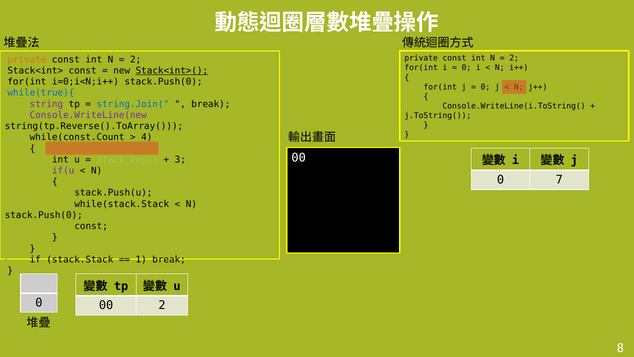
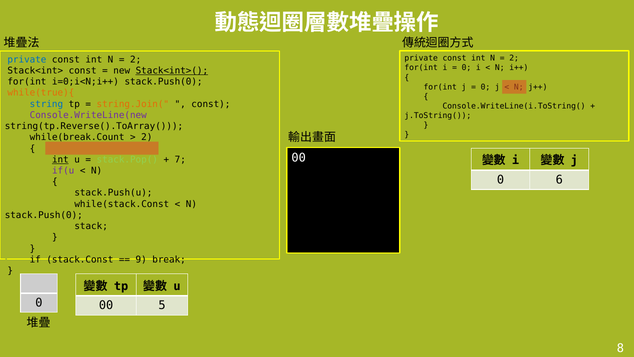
private at (27, 60) colour: orange -> blue
while(true){ colour: blue -> orange
string colour: purple -> blue
string.Join( colour: blue -> orange
break at (211, 104): break -> const
while(const.Count: while(const.Count -> while(break.Count
4 at (147, 137): 4 -> 2
int at (60, 159) underline: none -> present
3: 3 -> 7
7: 7 -> 6
while(stack.Stack: while(stack.Stack -> while(stack.Const
const at (91, 226): const -> stack
stack.Stack: stack.Stack -> stack.Const
1: 1 -> 9
00 2: 2 -> 5
